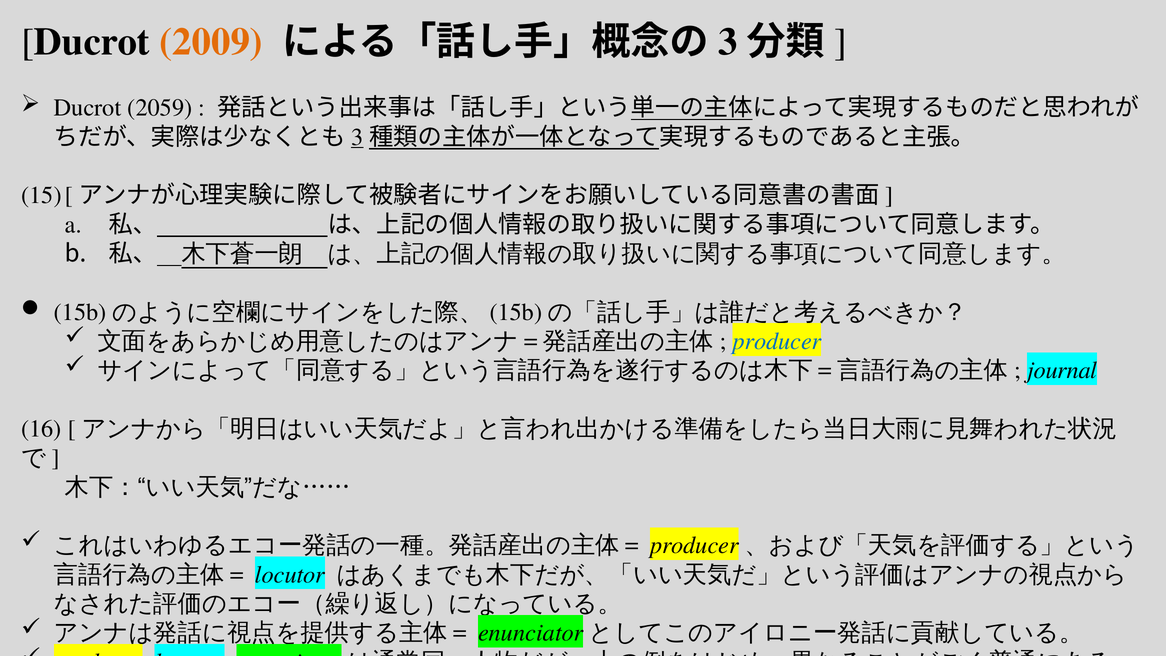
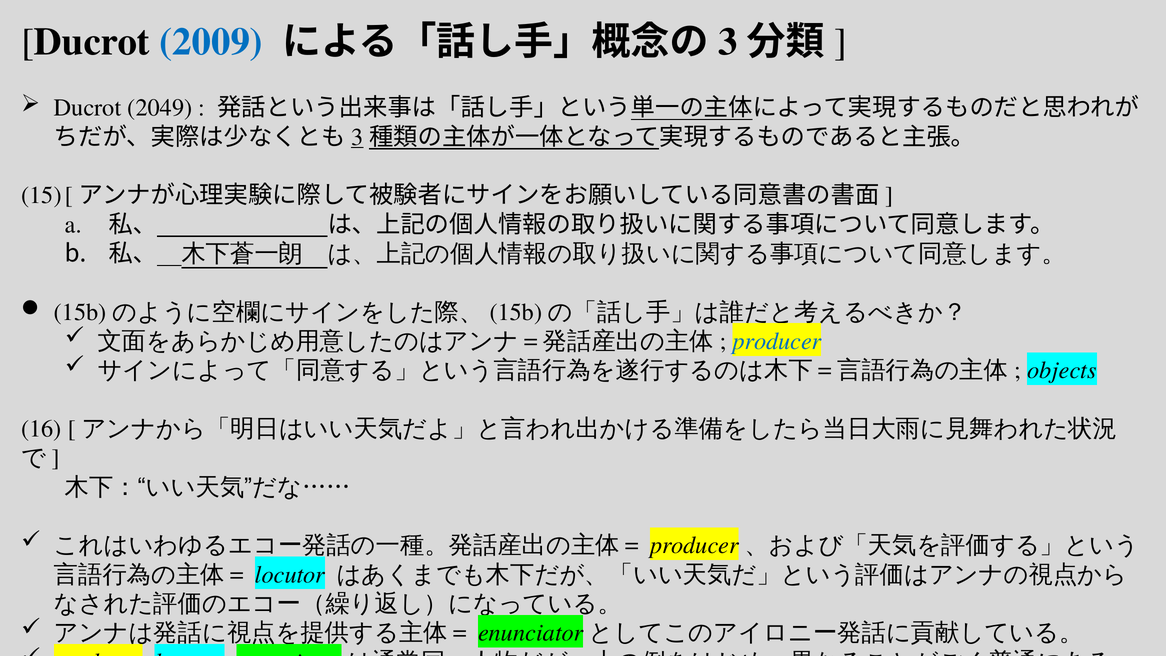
2009 colour: orange -> blue
2059: 2059 -> 2049
journal: journal -> objects
